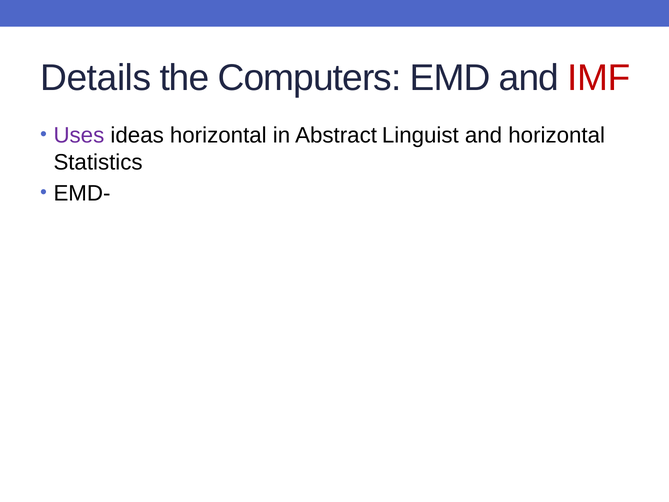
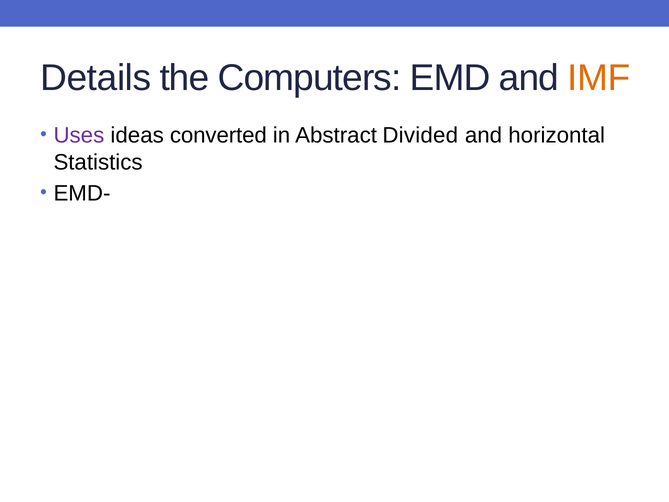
IMF colour: red -> orange
ideas horizontal: horizontal -> converted
Linguist: Linguist -> Divided
